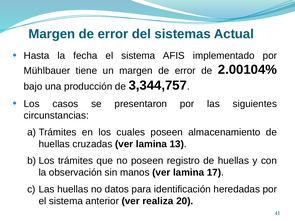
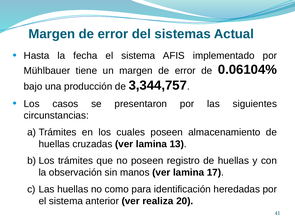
2.00104%: 2.00104% -> 0.06104%
datos: datos -> como
